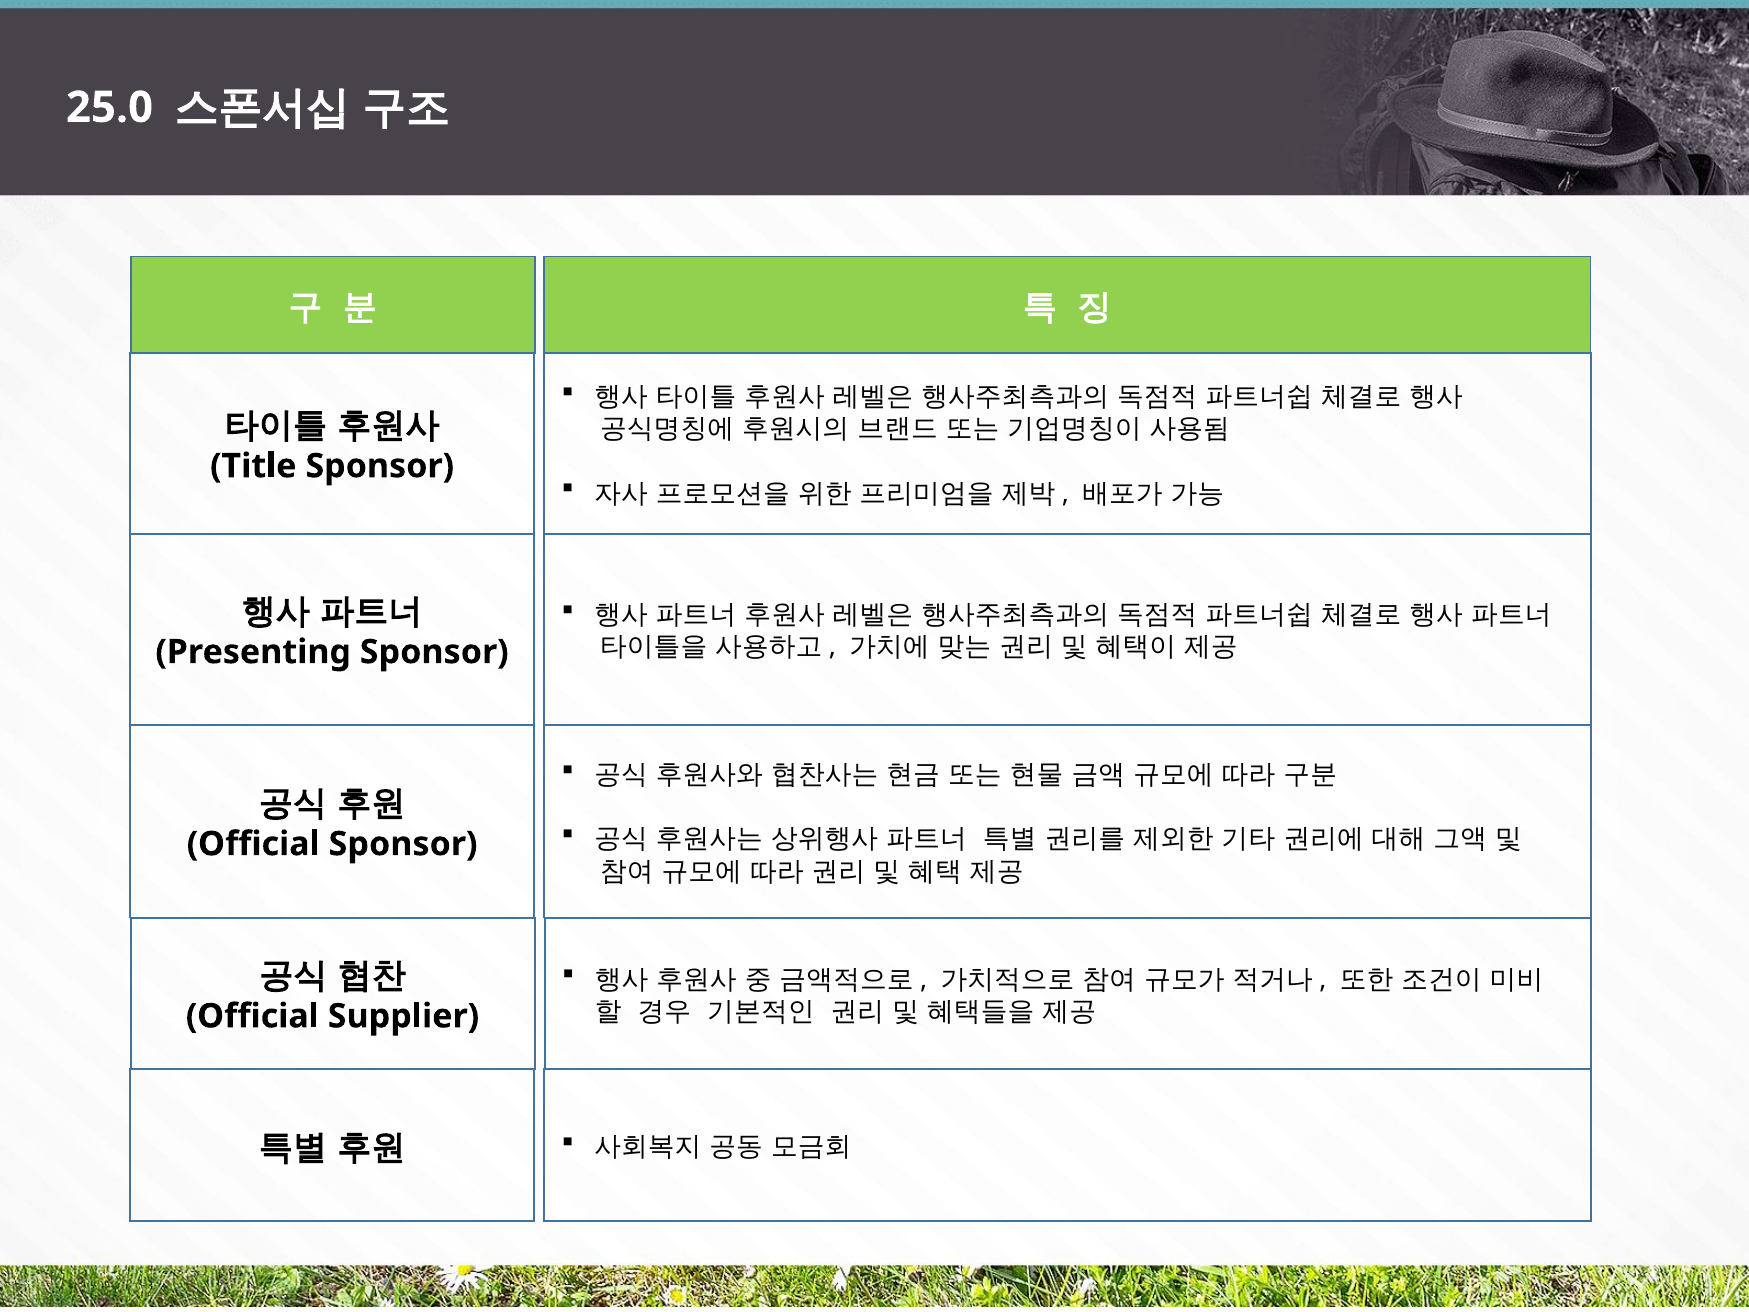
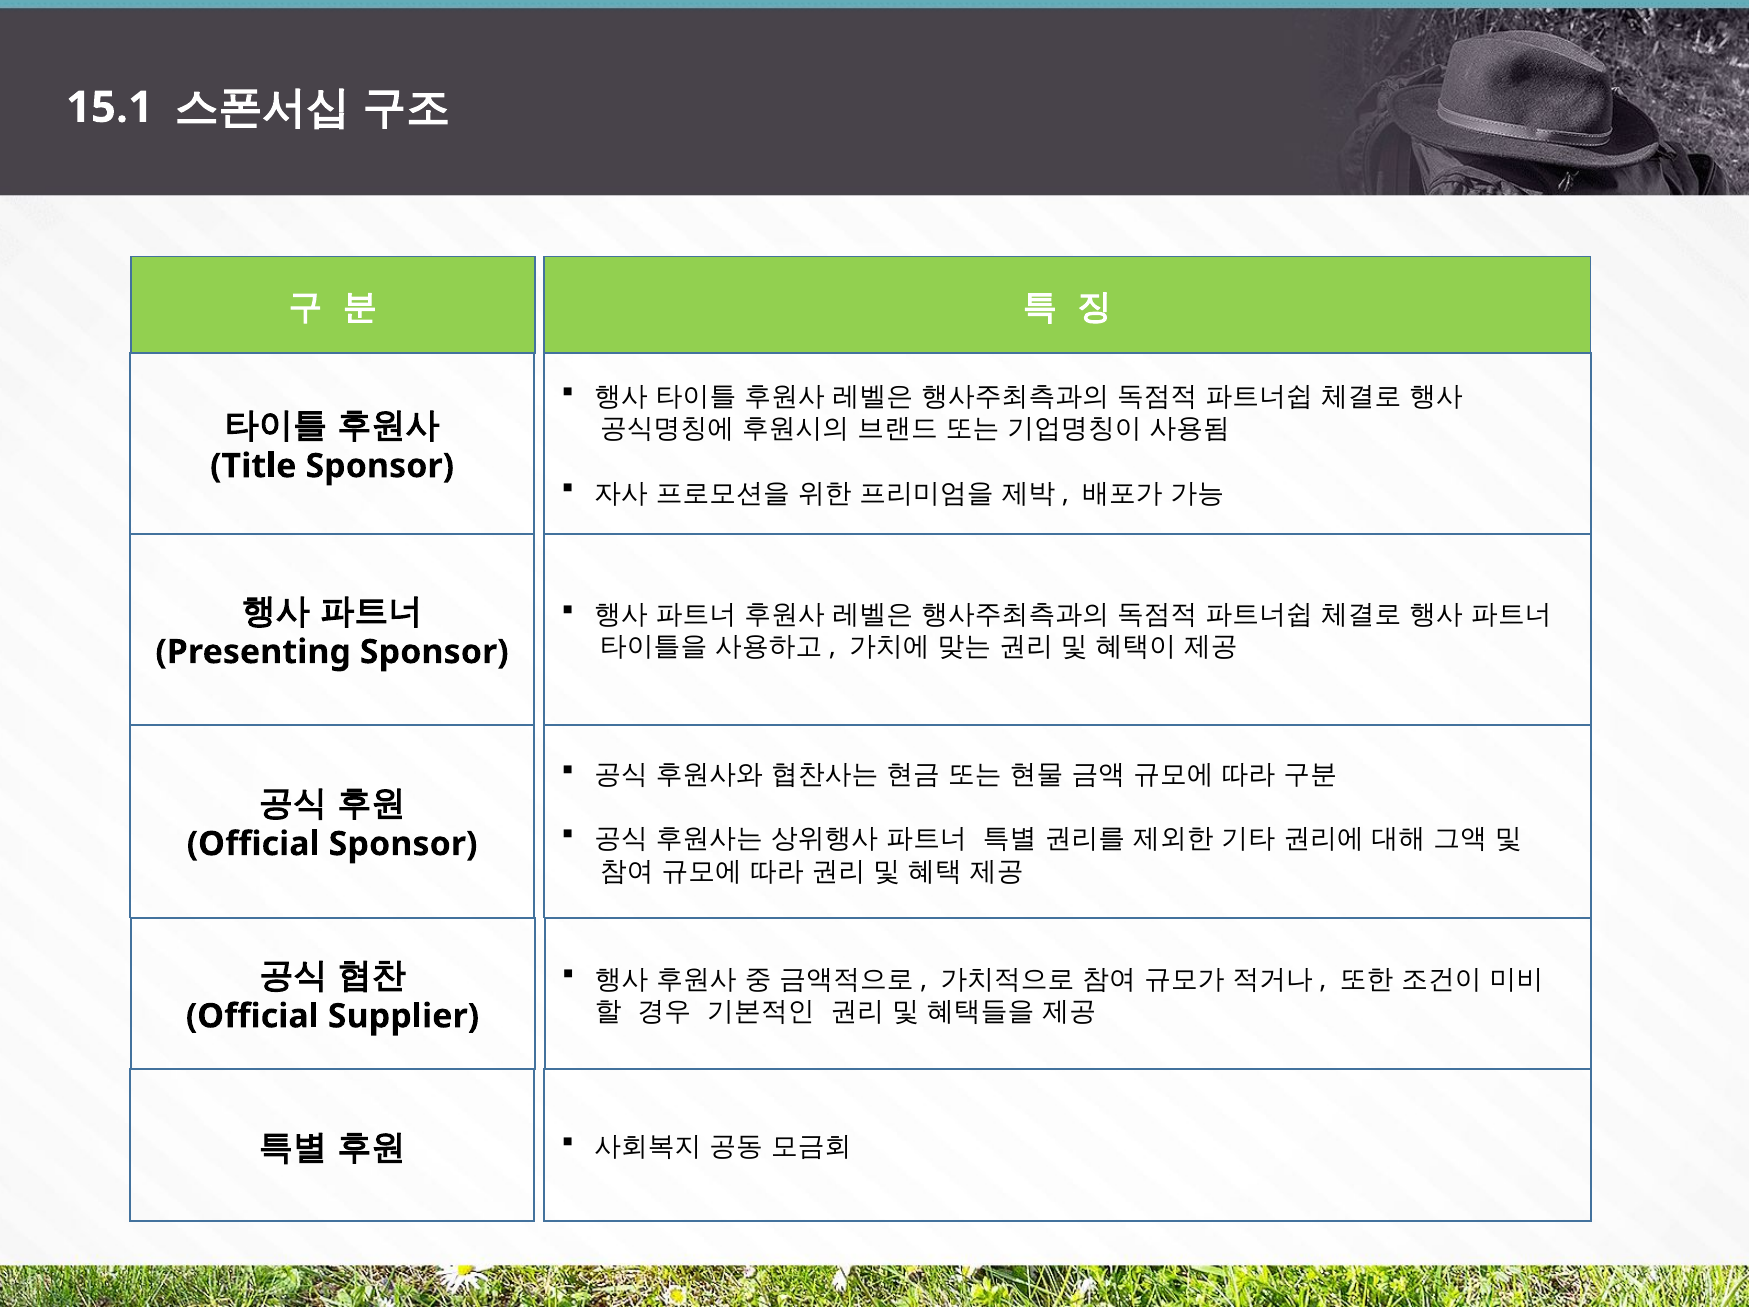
25.0: 25.0 -> 15.1
